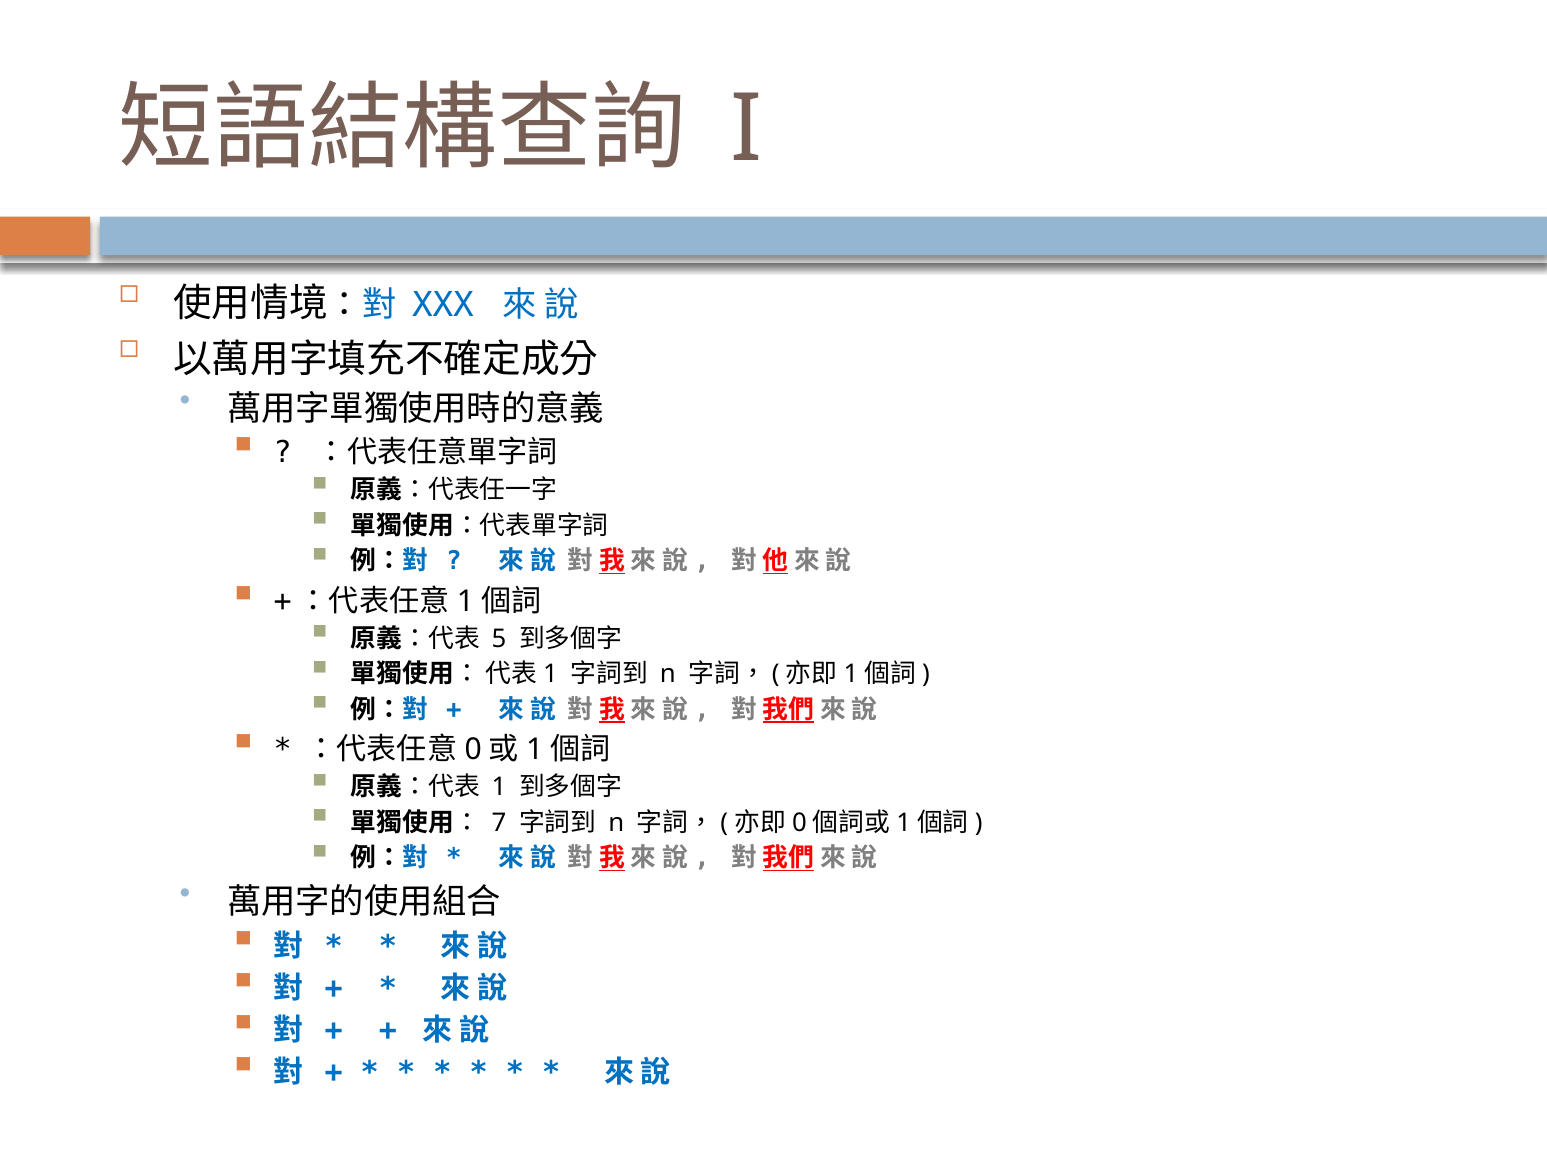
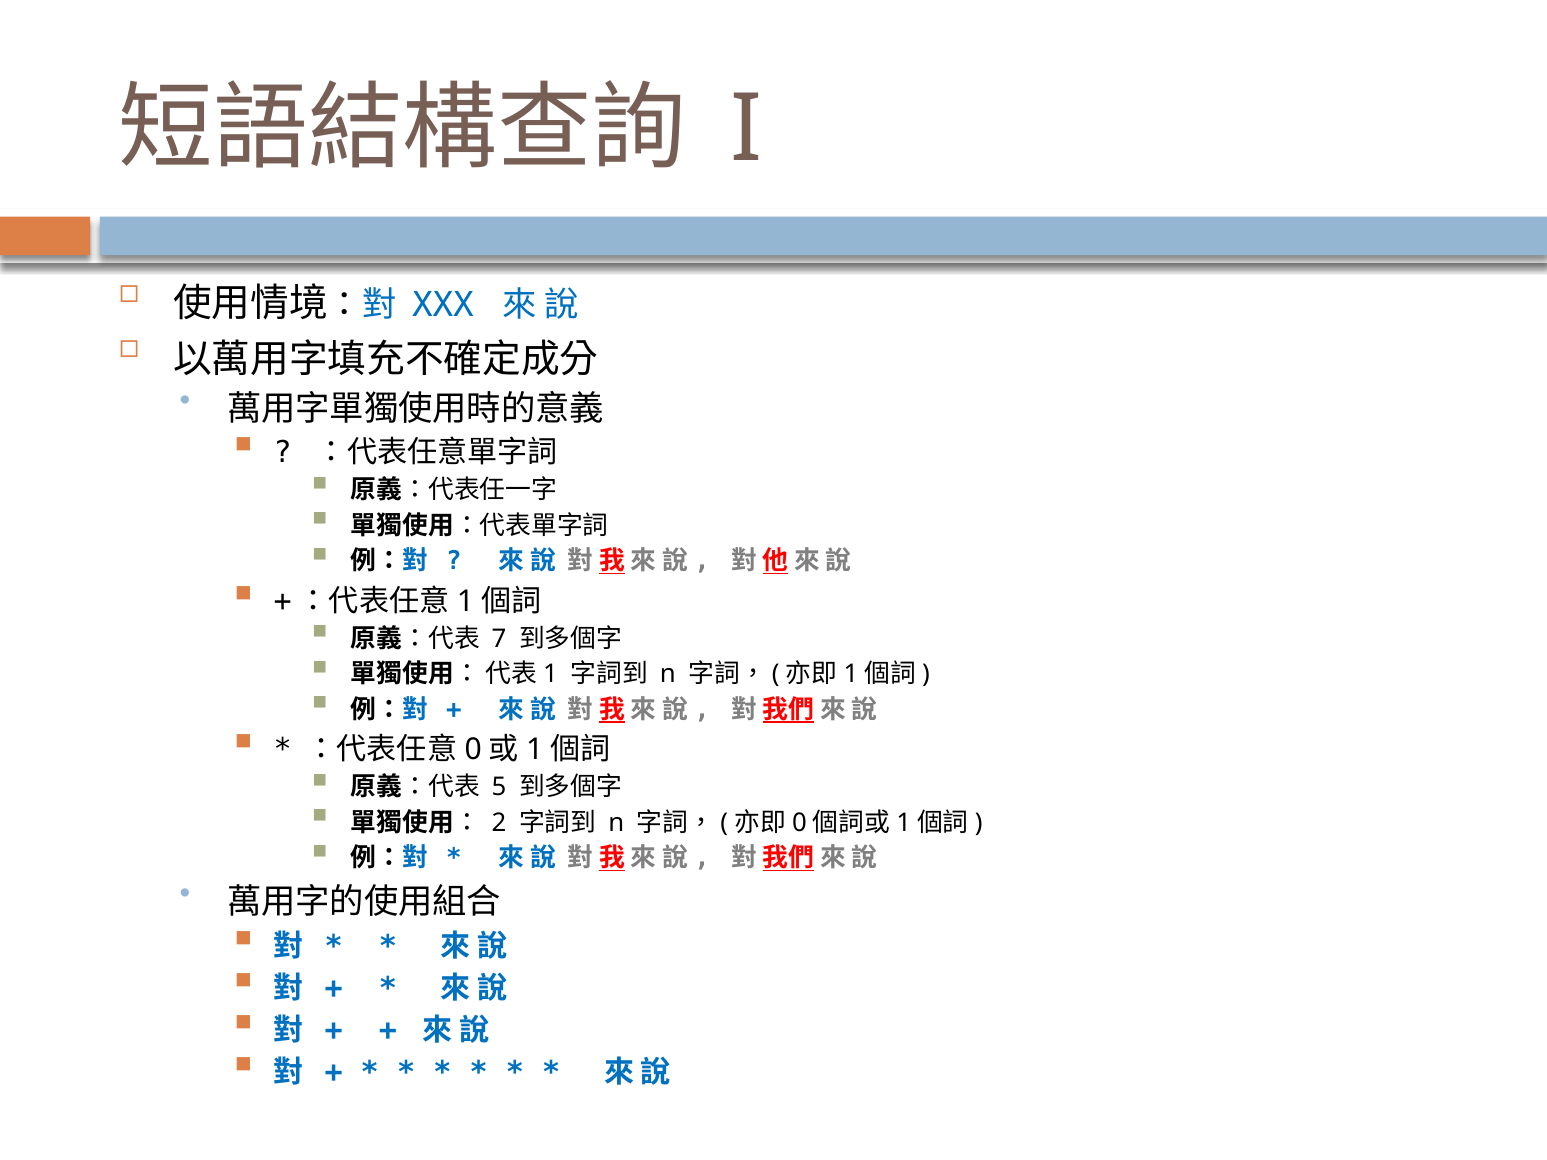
5: 5 -> 7
1: 1 -> 5
7: 7 -> 2
